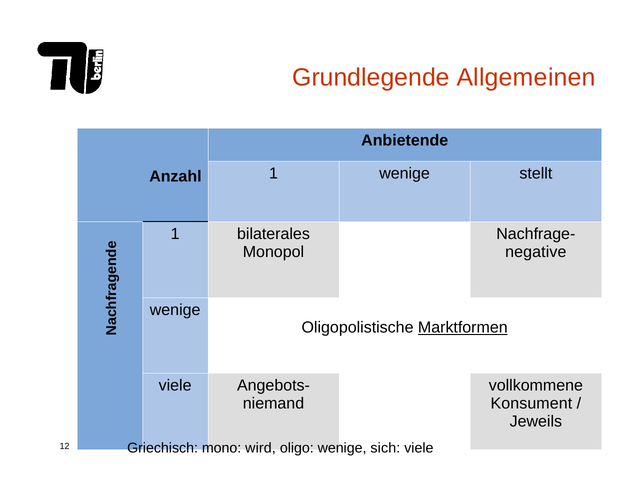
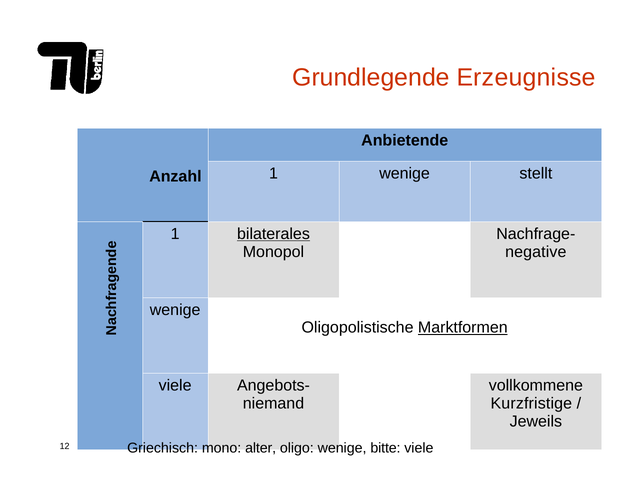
Allgemeinen: Allgemeinen -> Erzeugnisse
bilaterales underline: none -> present
Konsument: Konsument -> Kurzfristige
wird: wird -> alter
sich: sich -> bitte
